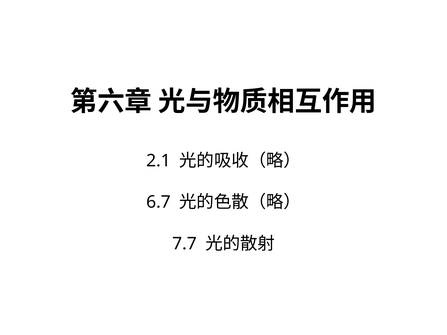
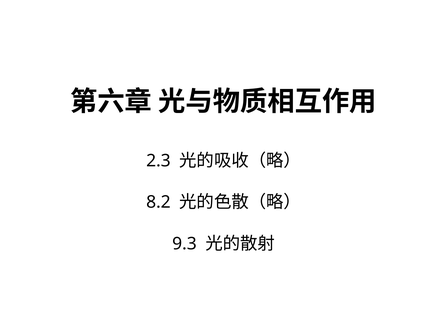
2.1: 2.1 -> 2.3
6.7: 6.7 -> 8.2
7.7: 7.7 -> 9.3
